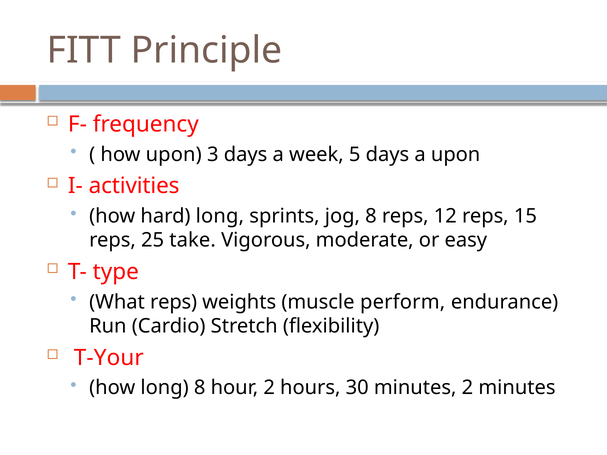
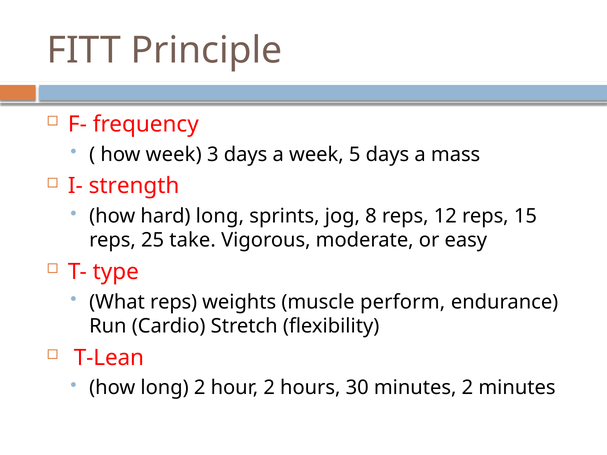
how upon: upon -> week
a upon: upon -> mass
activities: activities -> strength
T-Your: T-Your -> T-Lean
long 8: 8 -> 2
